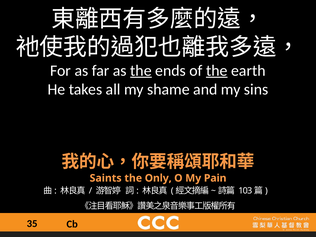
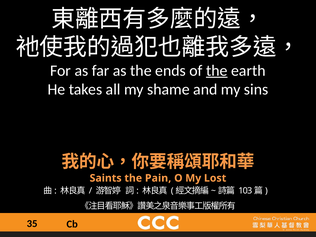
the at (141, 71) underline: present -> none
Only: Only -> Pain
Pain: Pain -> Lost
